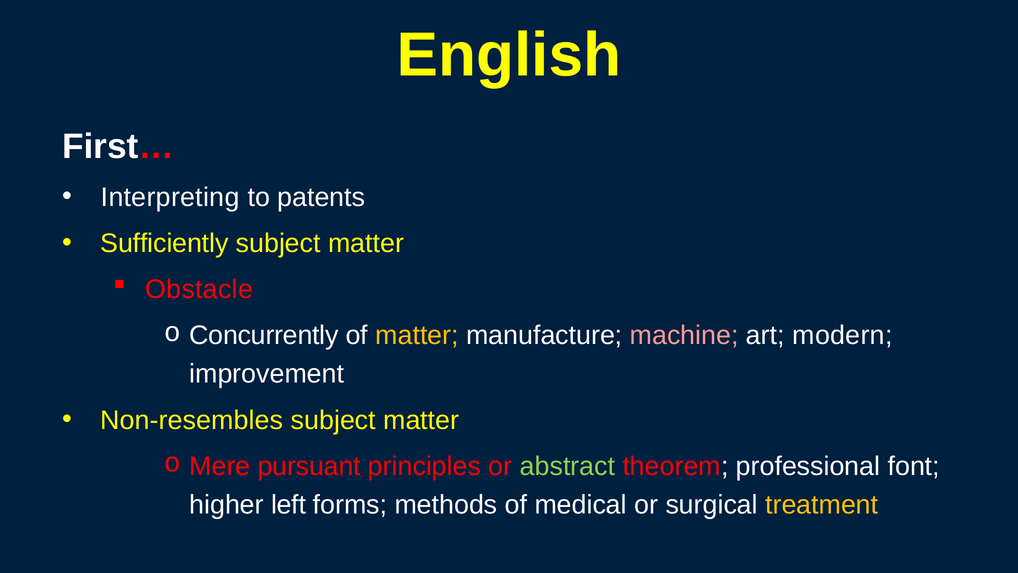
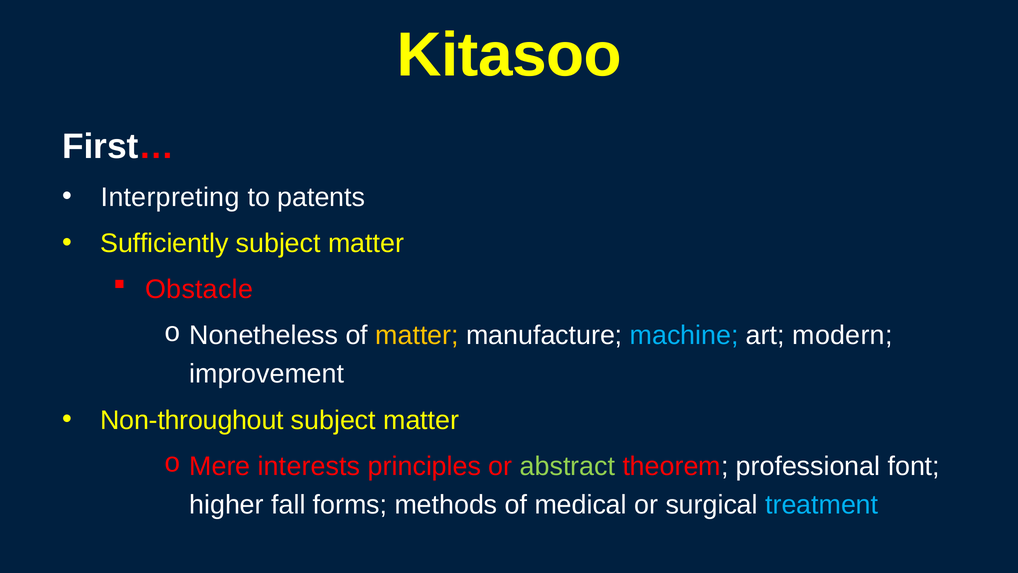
English: English -> Kitasoo
Concurrently: Concurrently -> Nonetheless
machine colour: pink -> light blue
Non-resembles: Non-resembles -> Non-throughout
pursuant: pursuant -> interests
left: left -> fall
treatment colour: yellow -> light blue
